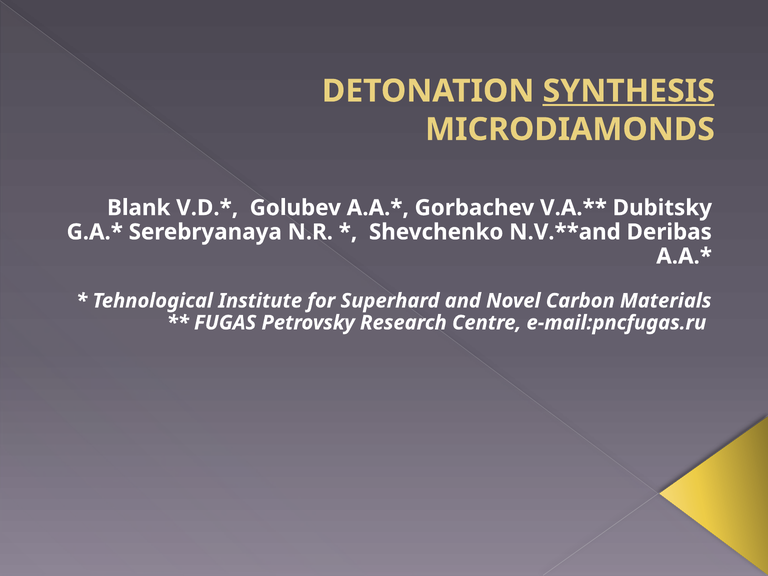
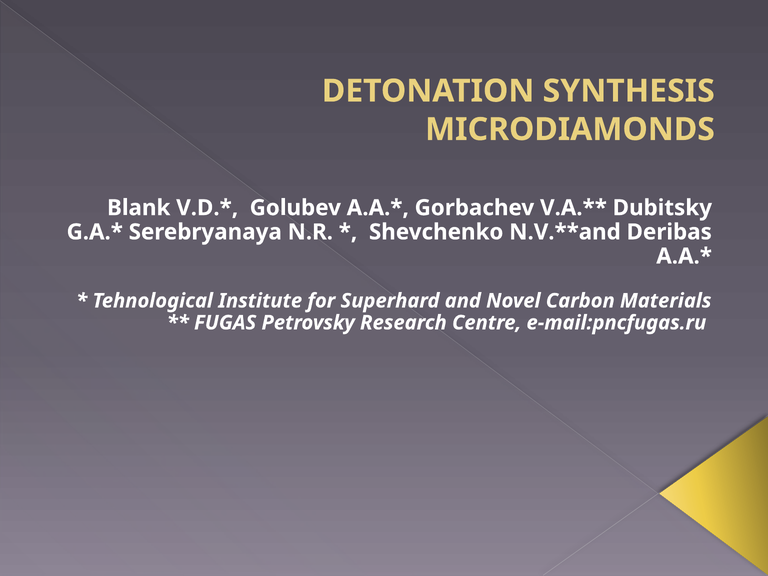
SYNTHESIS underline: present -> none
